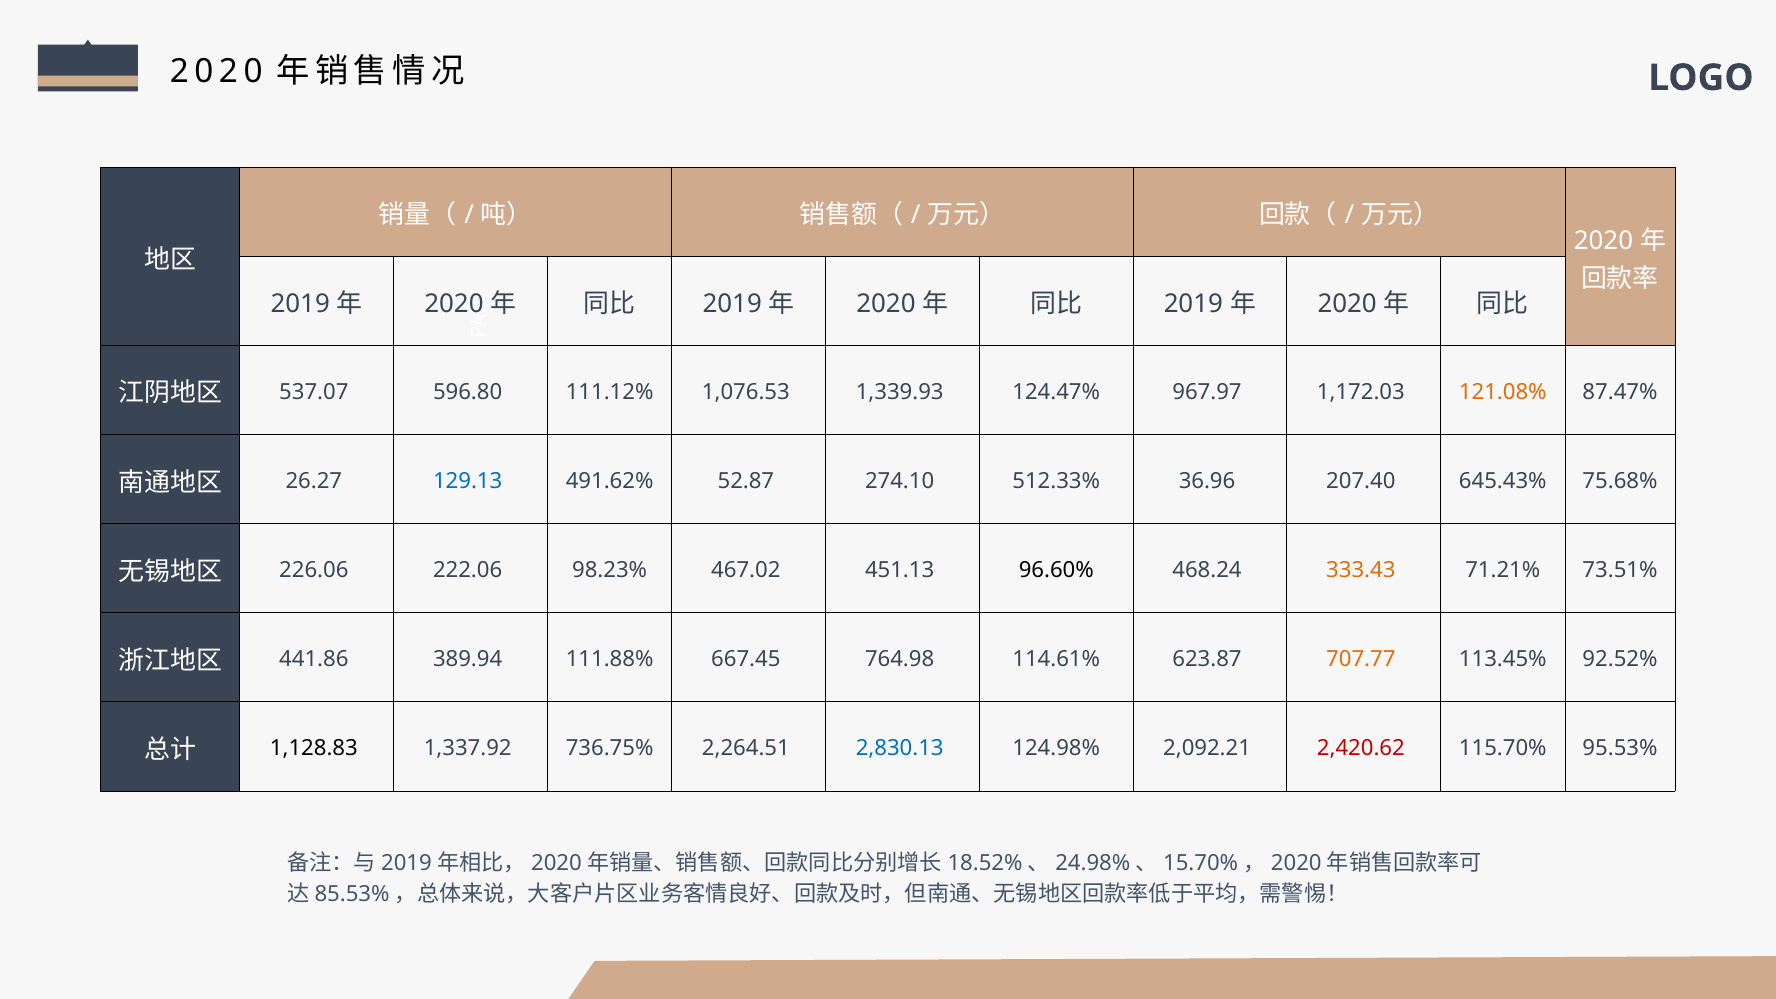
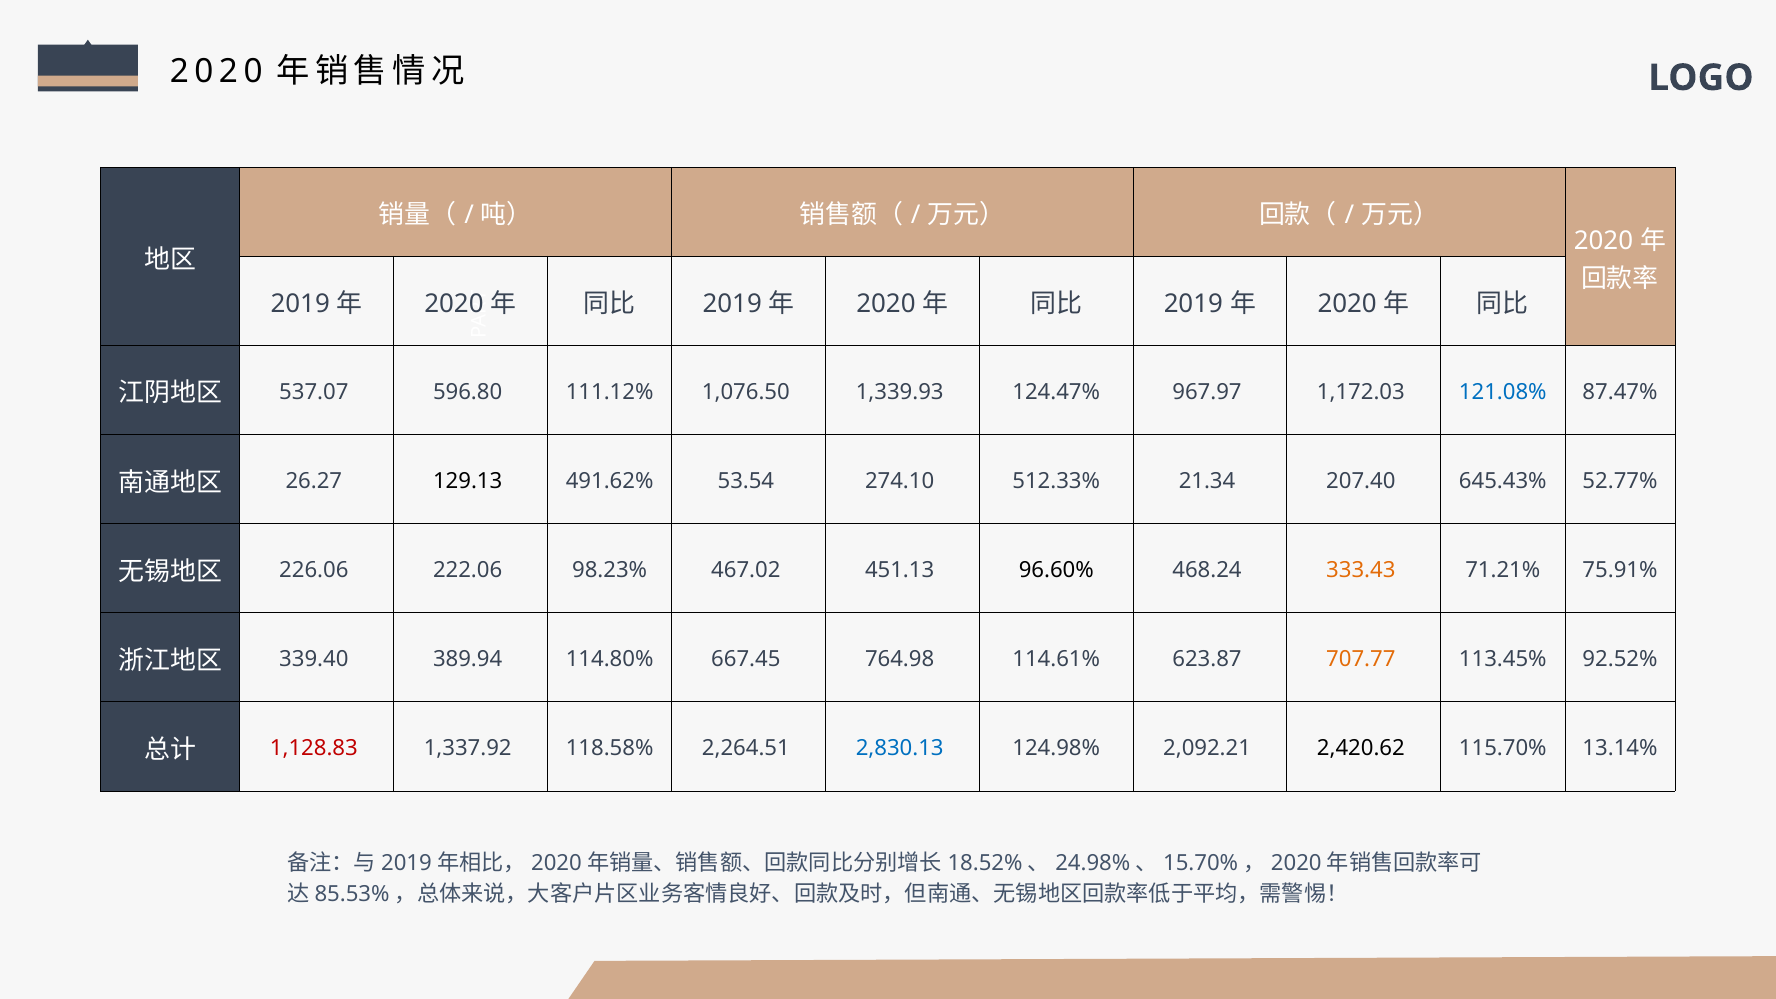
1,076.53: 1,076.53 -> 1,076.50
121.08% colour: orange -> blue
129.13 colour: blue -> black
52.87: 52.87 -> 53.54
36.96: 36.96 -> 21.34
75.68%: 75.68% -> 52.77%
73.51%: 73.51% -> 75.91%
441.86: 441.86 -> 339.40
111.88%: 111.88% -> 114.80%
1,128.83 colour: black -> red
736.75%: 736.75% -> 118.58%
2,420.62 colour: red -> black
95.53%: 95.53% -> 13.14%
